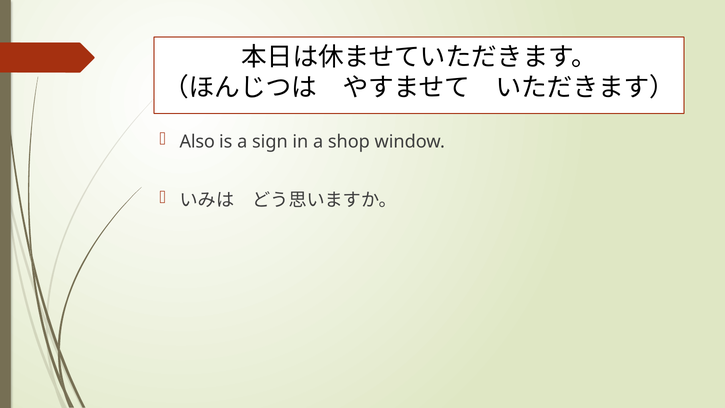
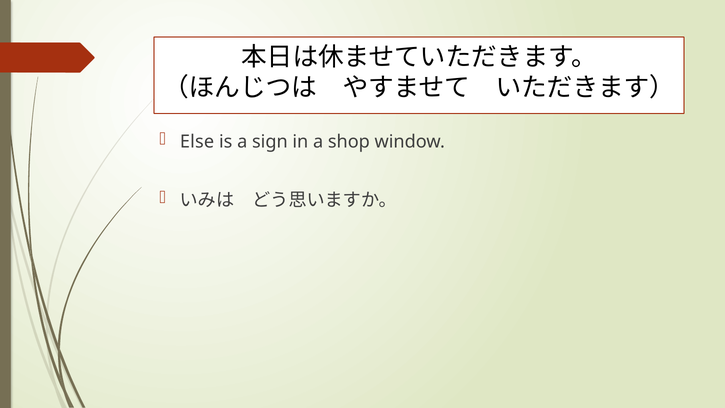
Also: Also -> Else
